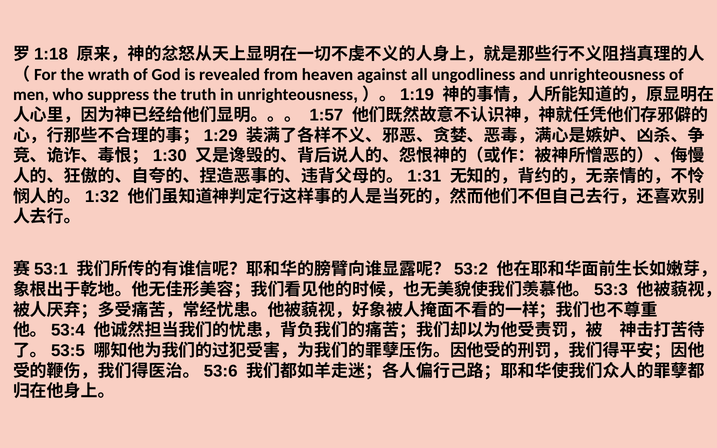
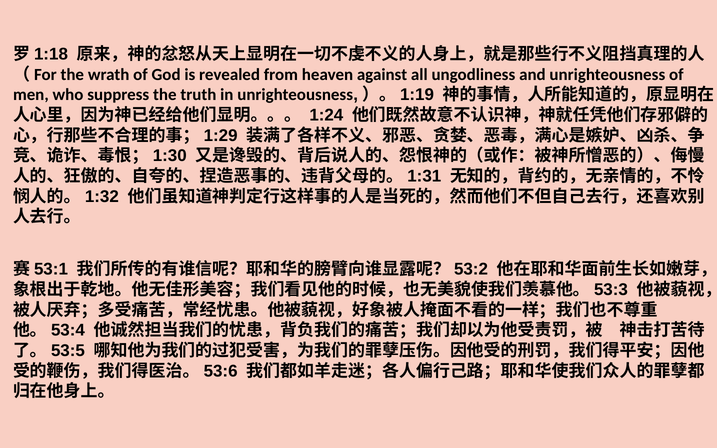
1:57: 1:57 -> 1:24
